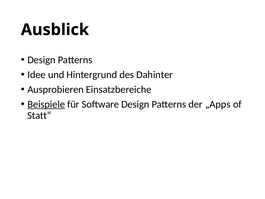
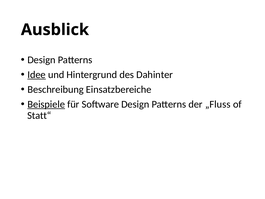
Idee underline: none -> present
Ausprobieren: Ausprobieren -> Beschreibung
„Apps: „Apps -> „Fluss
